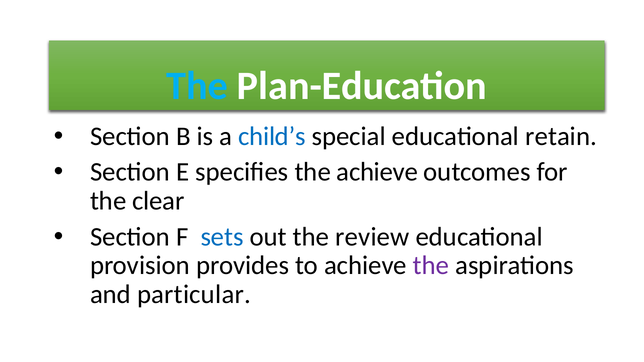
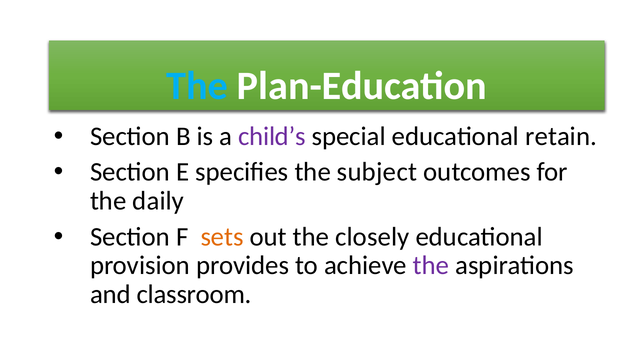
child’s colour: blue -> purple
the achieve: achieve -> subject
clear: clear -> daily
sets colour: blue -> orange
review: review -> closely
particular: particular -> classroom
